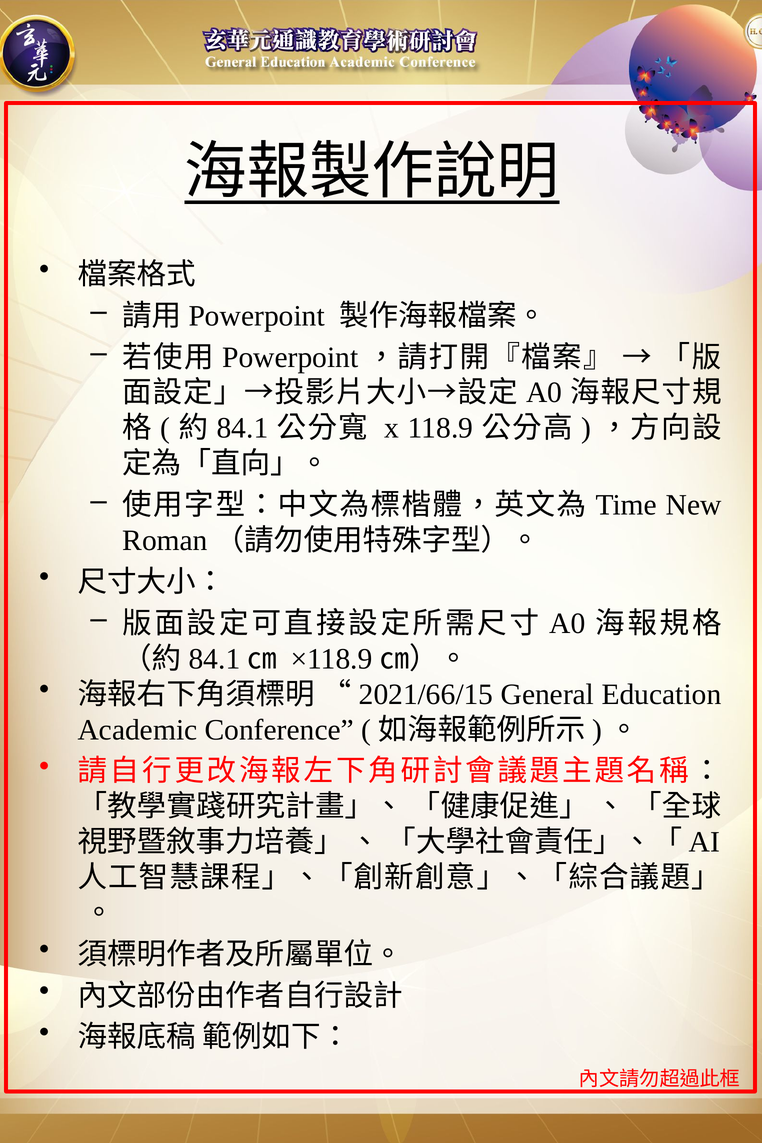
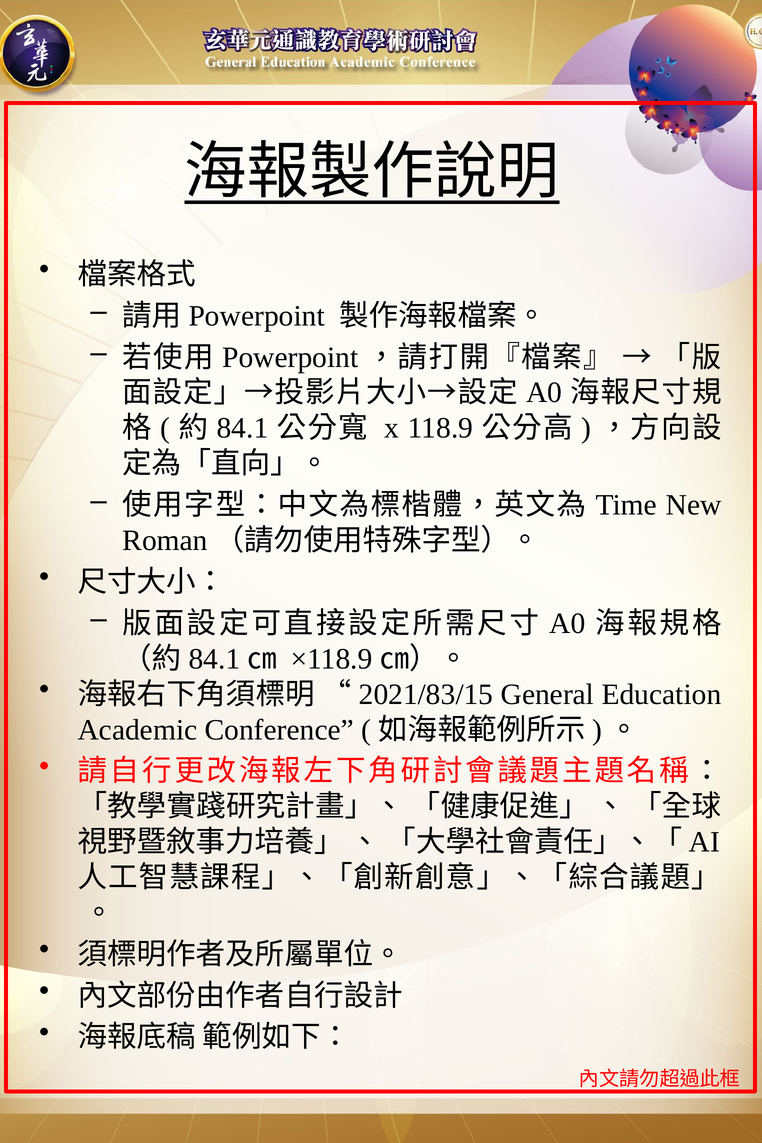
2021/66/15: 2021/66/15 -> 2021/83/15
